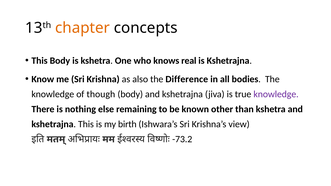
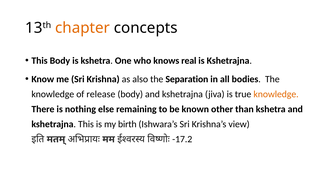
Difference: Difference -> Separation
though: though -> release
knowledge at (276, 94) colour: purple -> orange
-73.2: -73.2 -> -17.2
